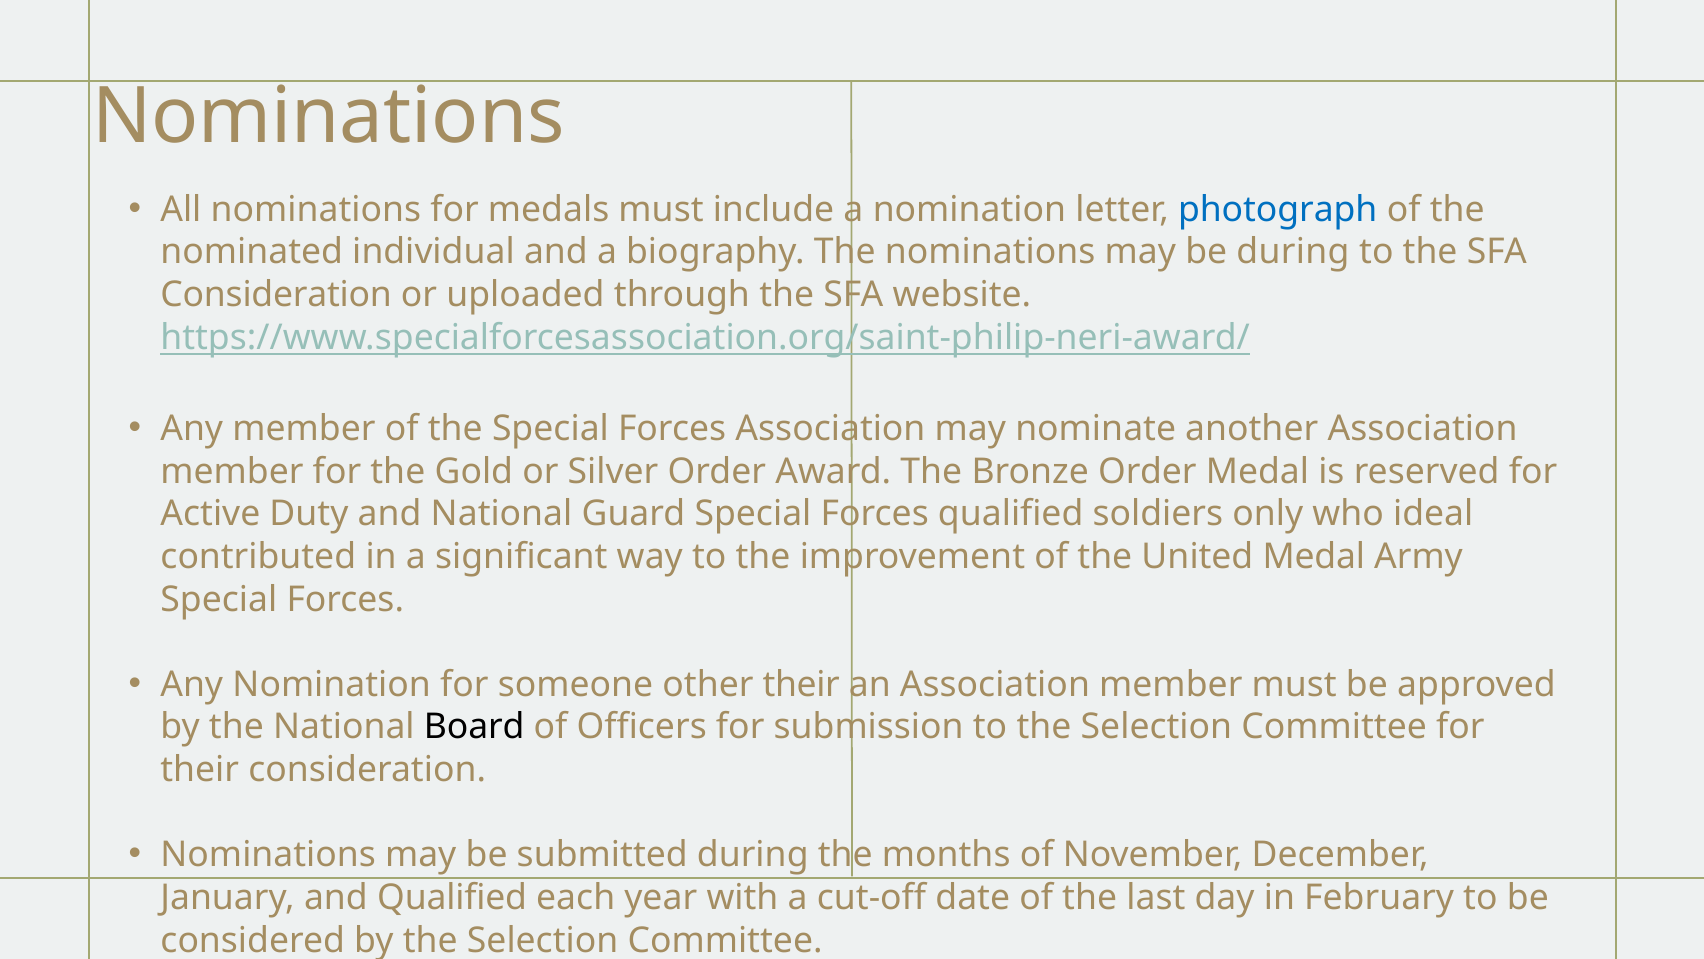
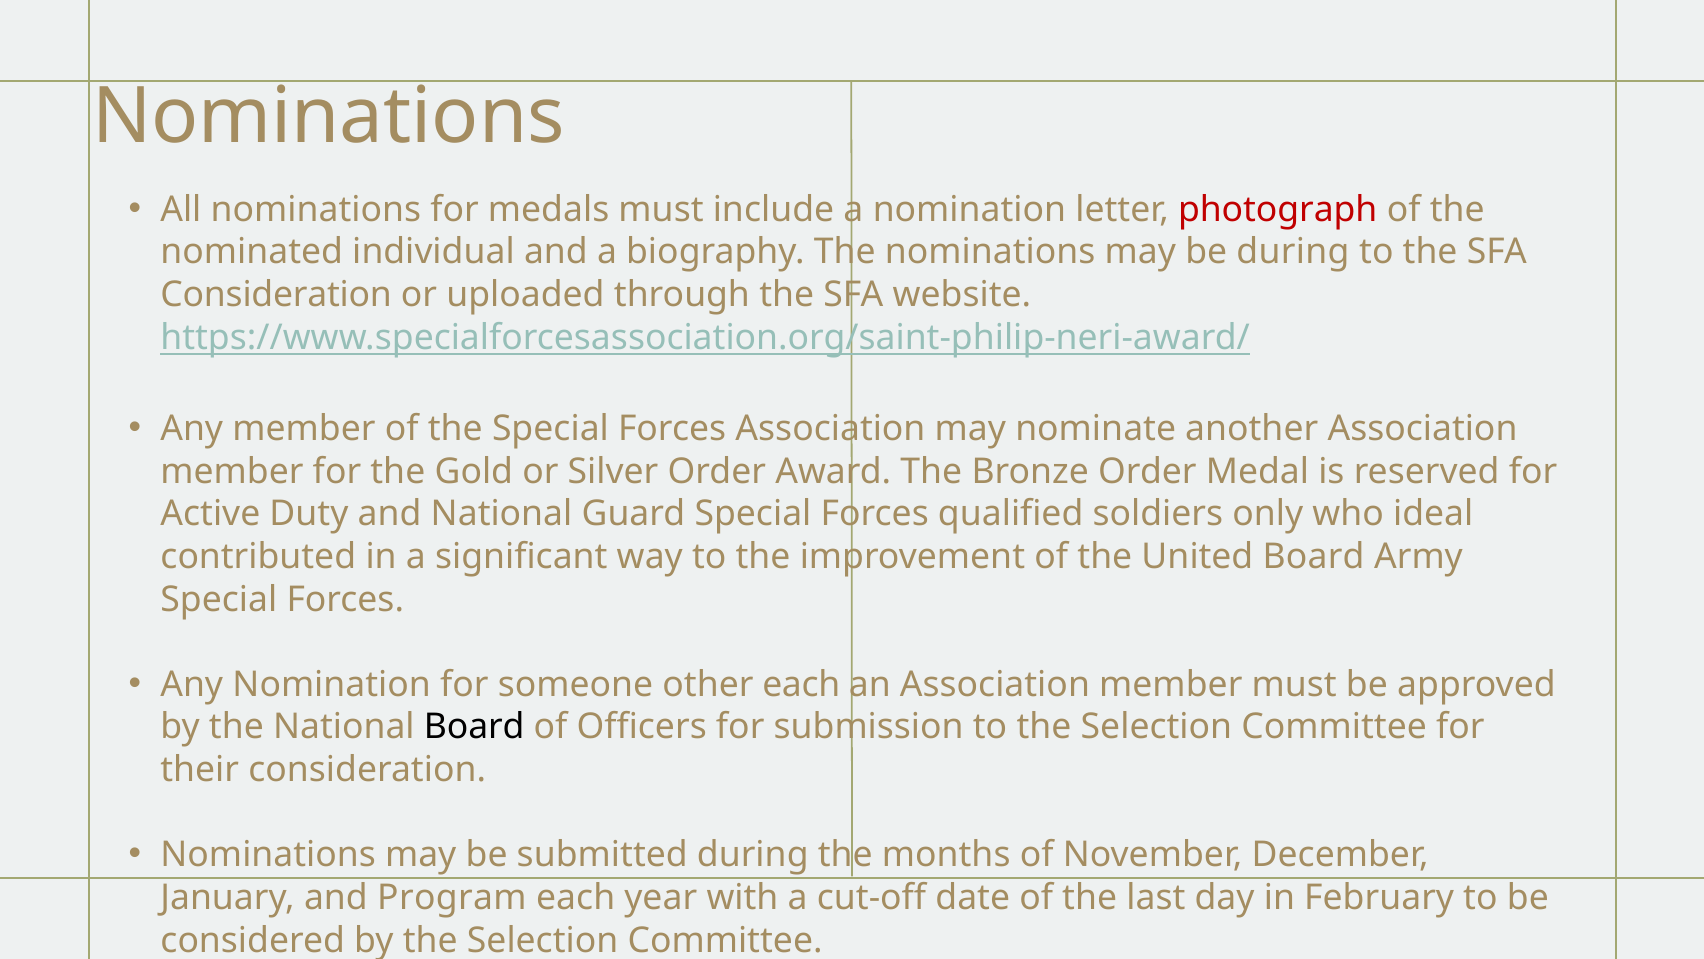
photograph colour: blue -> red
United Medal: Medal -> Board
other their: their -> each
and Qualified: Qualified -> Program
